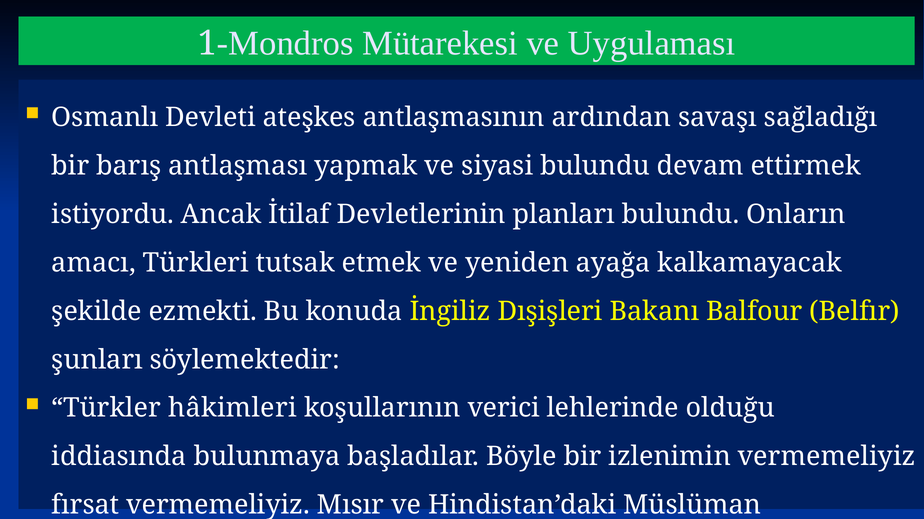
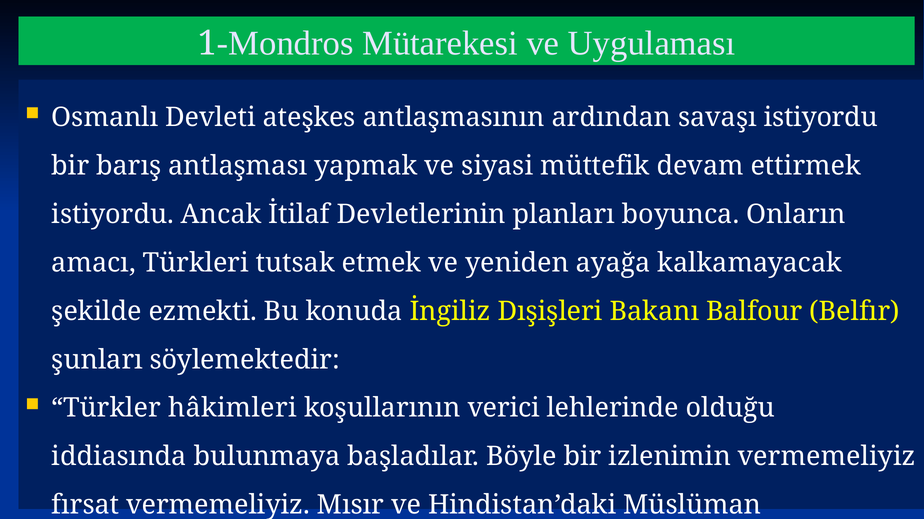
savaşı sağladığı: sağladığı -> istiyordu
siyasi bulundu: bulundu -> müttefik
planları bulundu: bulundu -> boyunca
